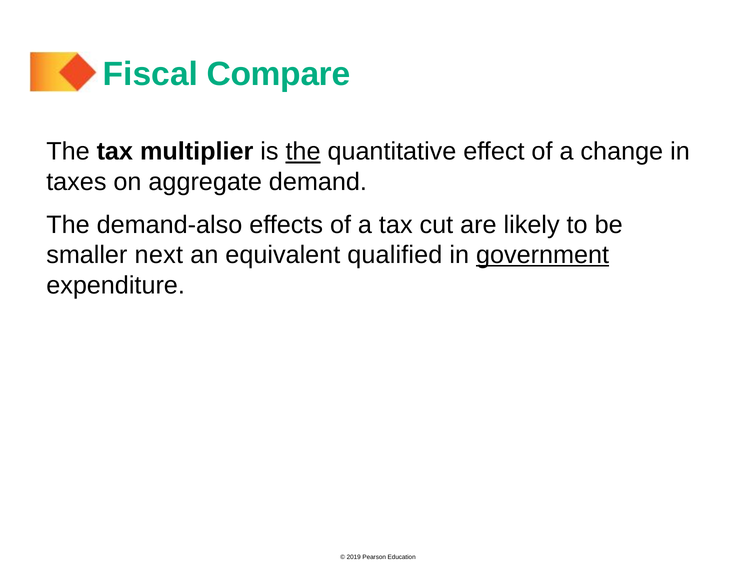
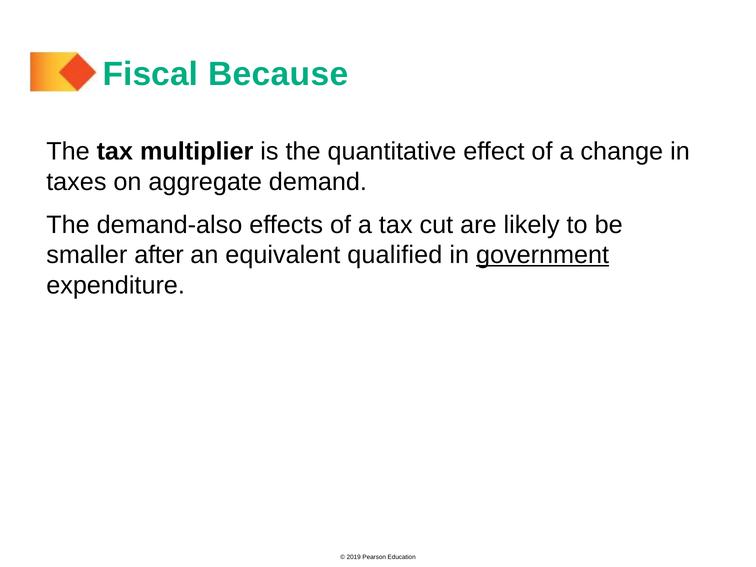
Compare: Compare -> Because
the at (303, 152) underline: present -> none
next: next -> after
